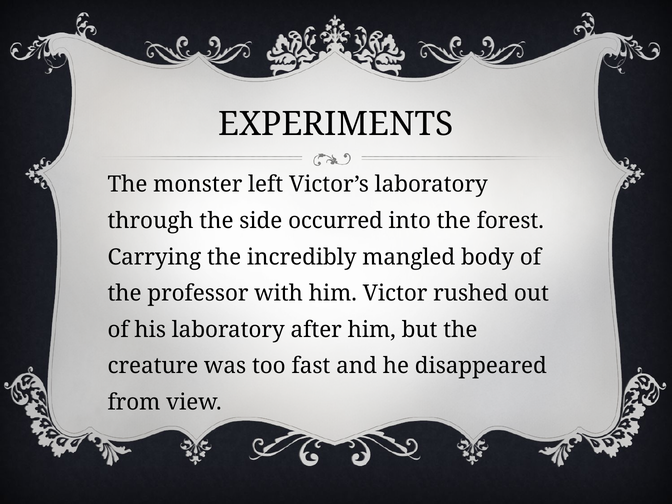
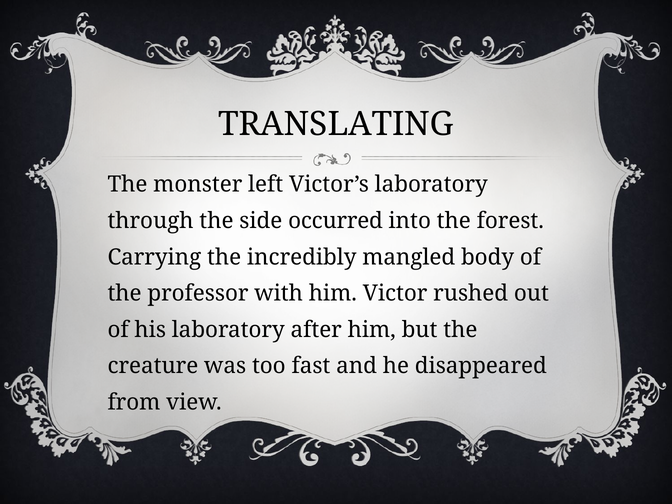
EXPERIMENTS: EXPERIMENTS -> TRANSLATING
